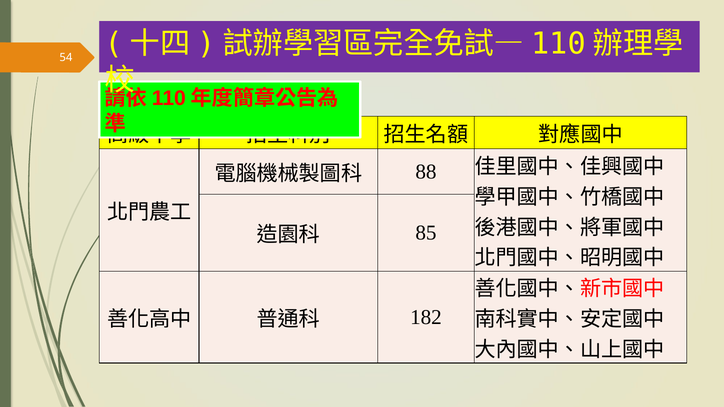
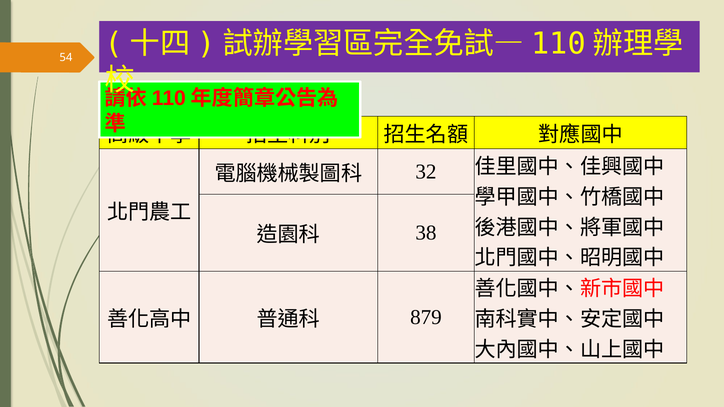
88: 88 -> 32
85: 85 -> 38
182: 182 -> 879
